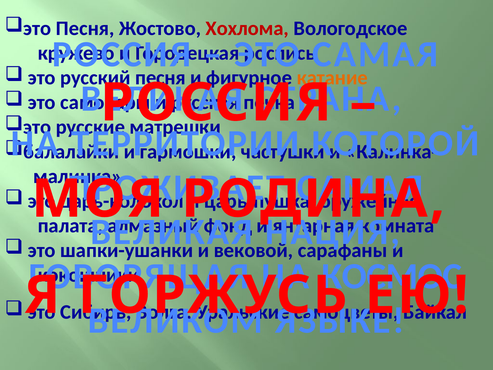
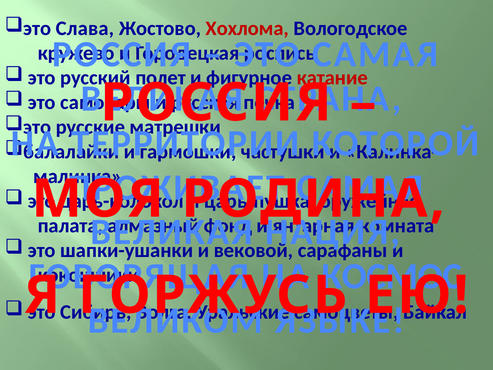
это Песня: Песня -> Слава
русский песня: песня -> полет
катание colour: orange -> red
